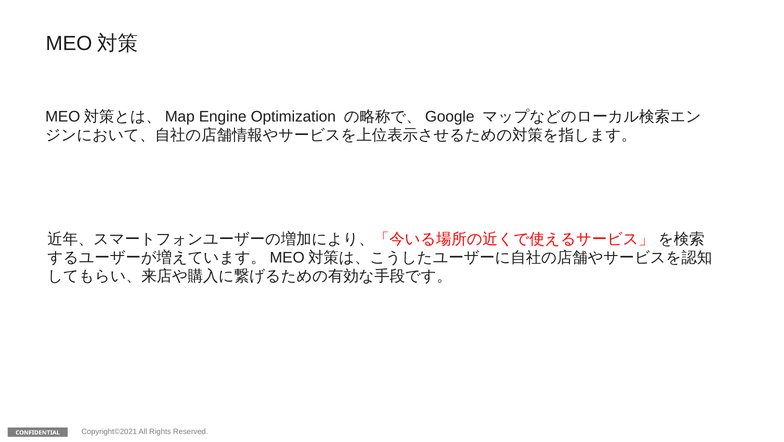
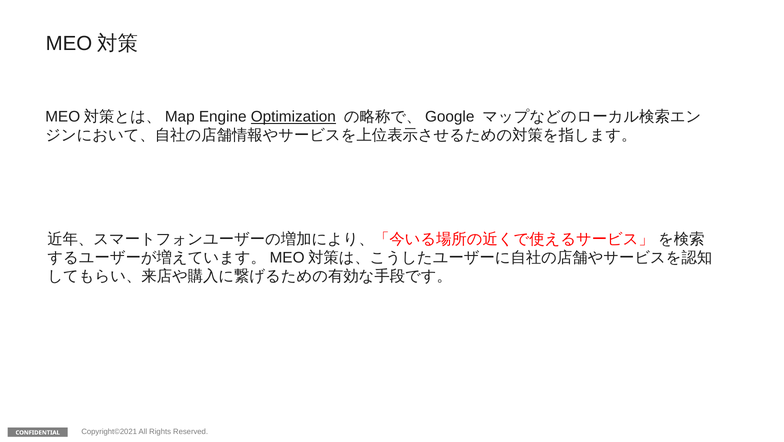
Optimization underline: none -> present
